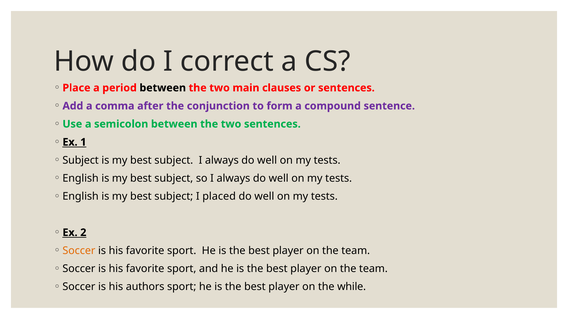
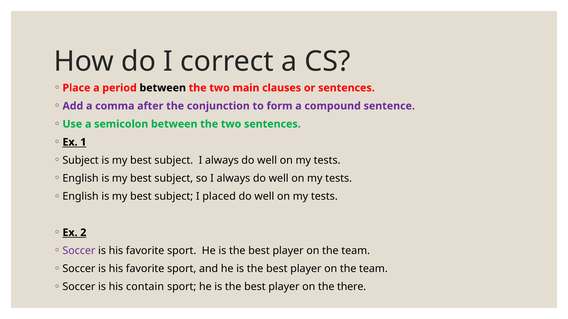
Soccer at (79, 251) colour: orange -> purple
authors: authors -> contain
while: while -> there
